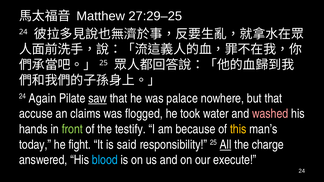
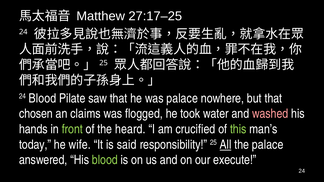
27:29–25: 27:29–25 -> 27:17–25
24 Again: Again -> Blood
saw underline: present -> none
accuse: accuse -> chosen
testify: testify -> heard
because: because -> crucified
this colour: yellow -> light green
fight: fight -> wife
the charge: charge -> palace
blood at (105, 160) colour: light blue -> light green
